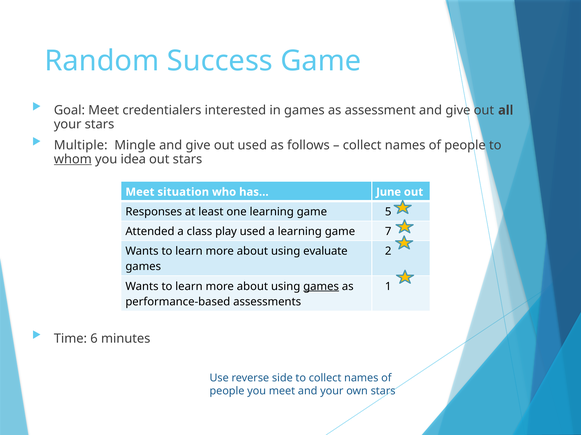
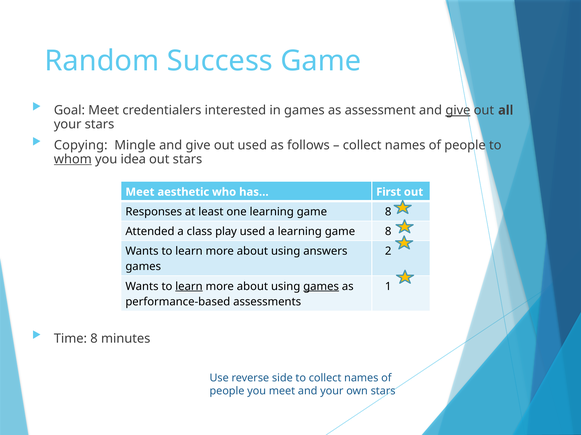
give at (458, 110) underline: none -> present
Multiple: Multiple -> Copying
situation: situation -> aesthetic
June: June -> First
one learning game 5: 5 -> 8
a learning game 7: 7 -> 8
evaluate: evaluate -> answers
learn at (189, 287) underline: none -> present
Time 6: 6 -> 8
